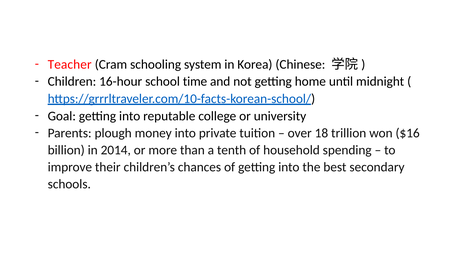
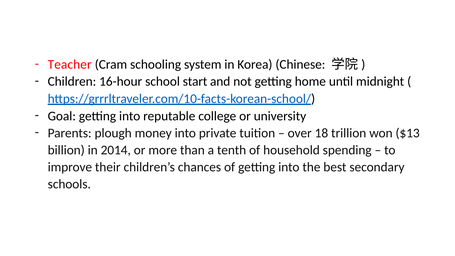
time: time -> start
$16: $16 -> $13
